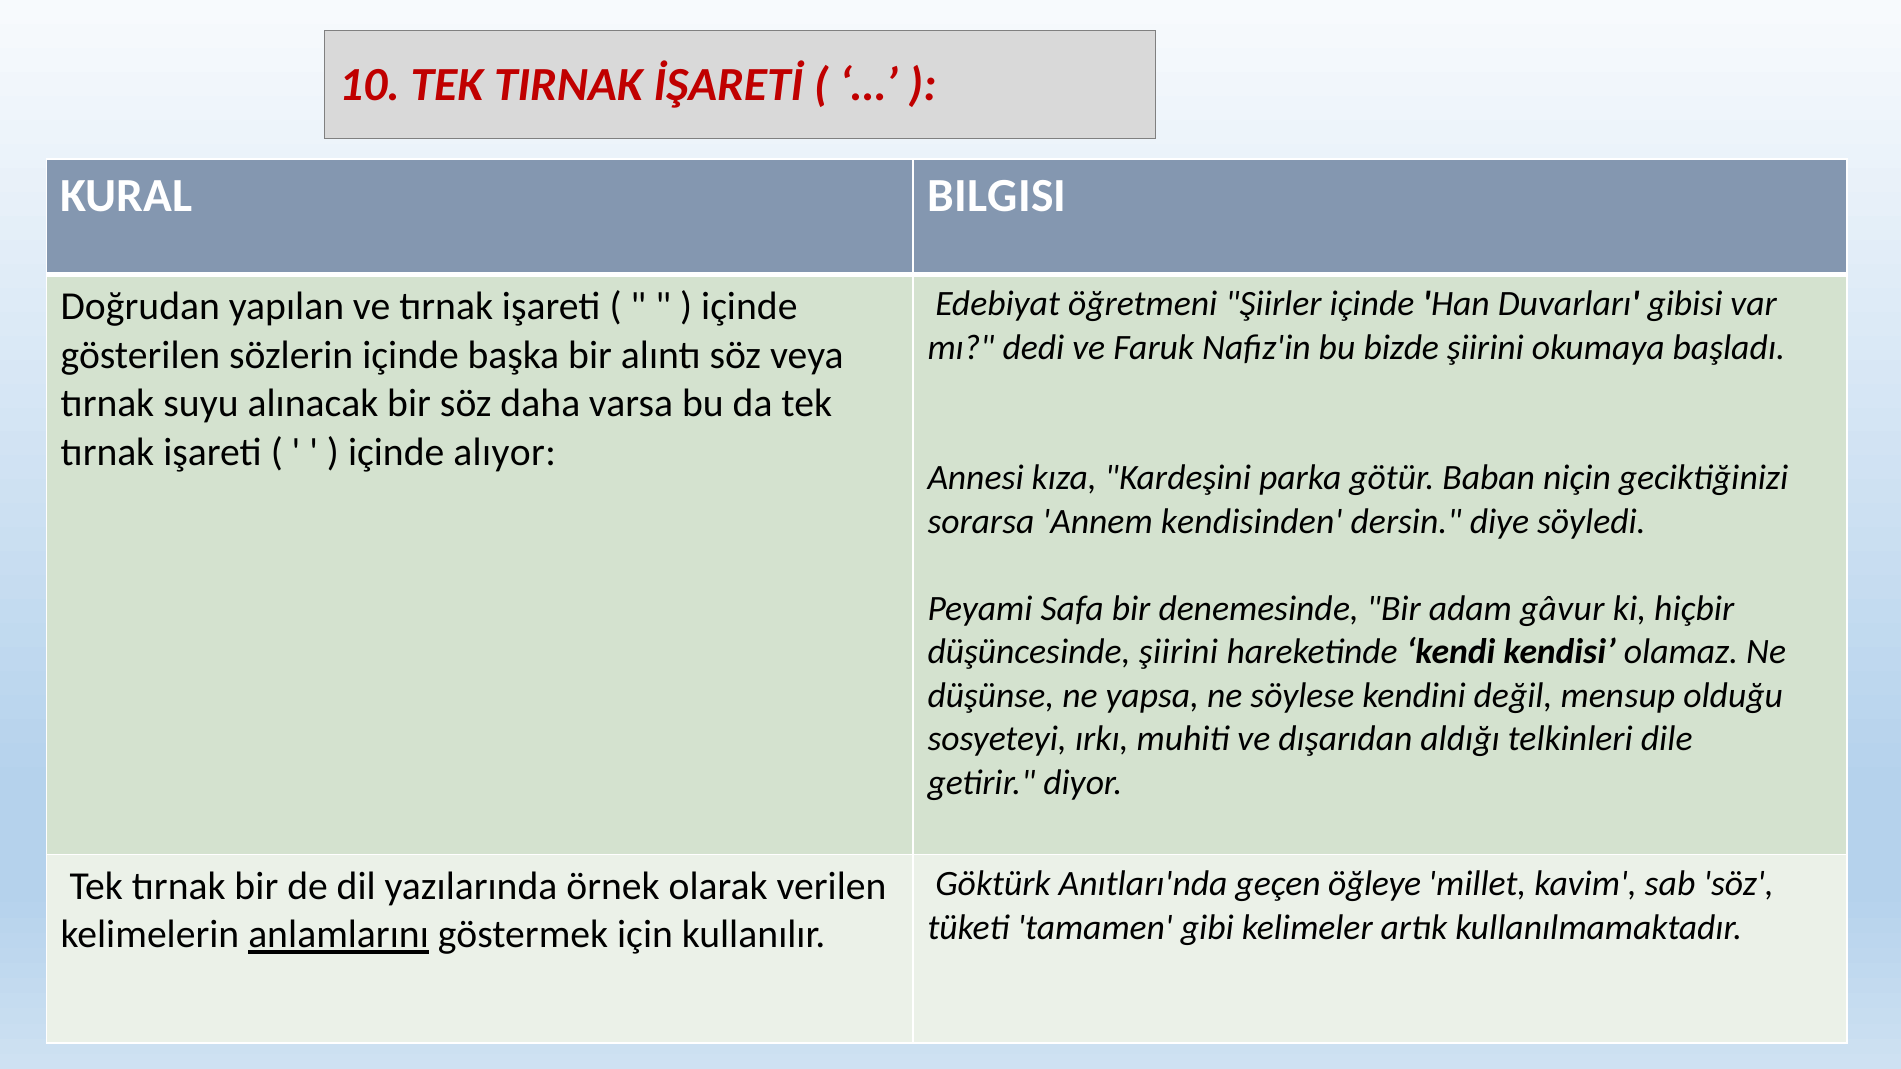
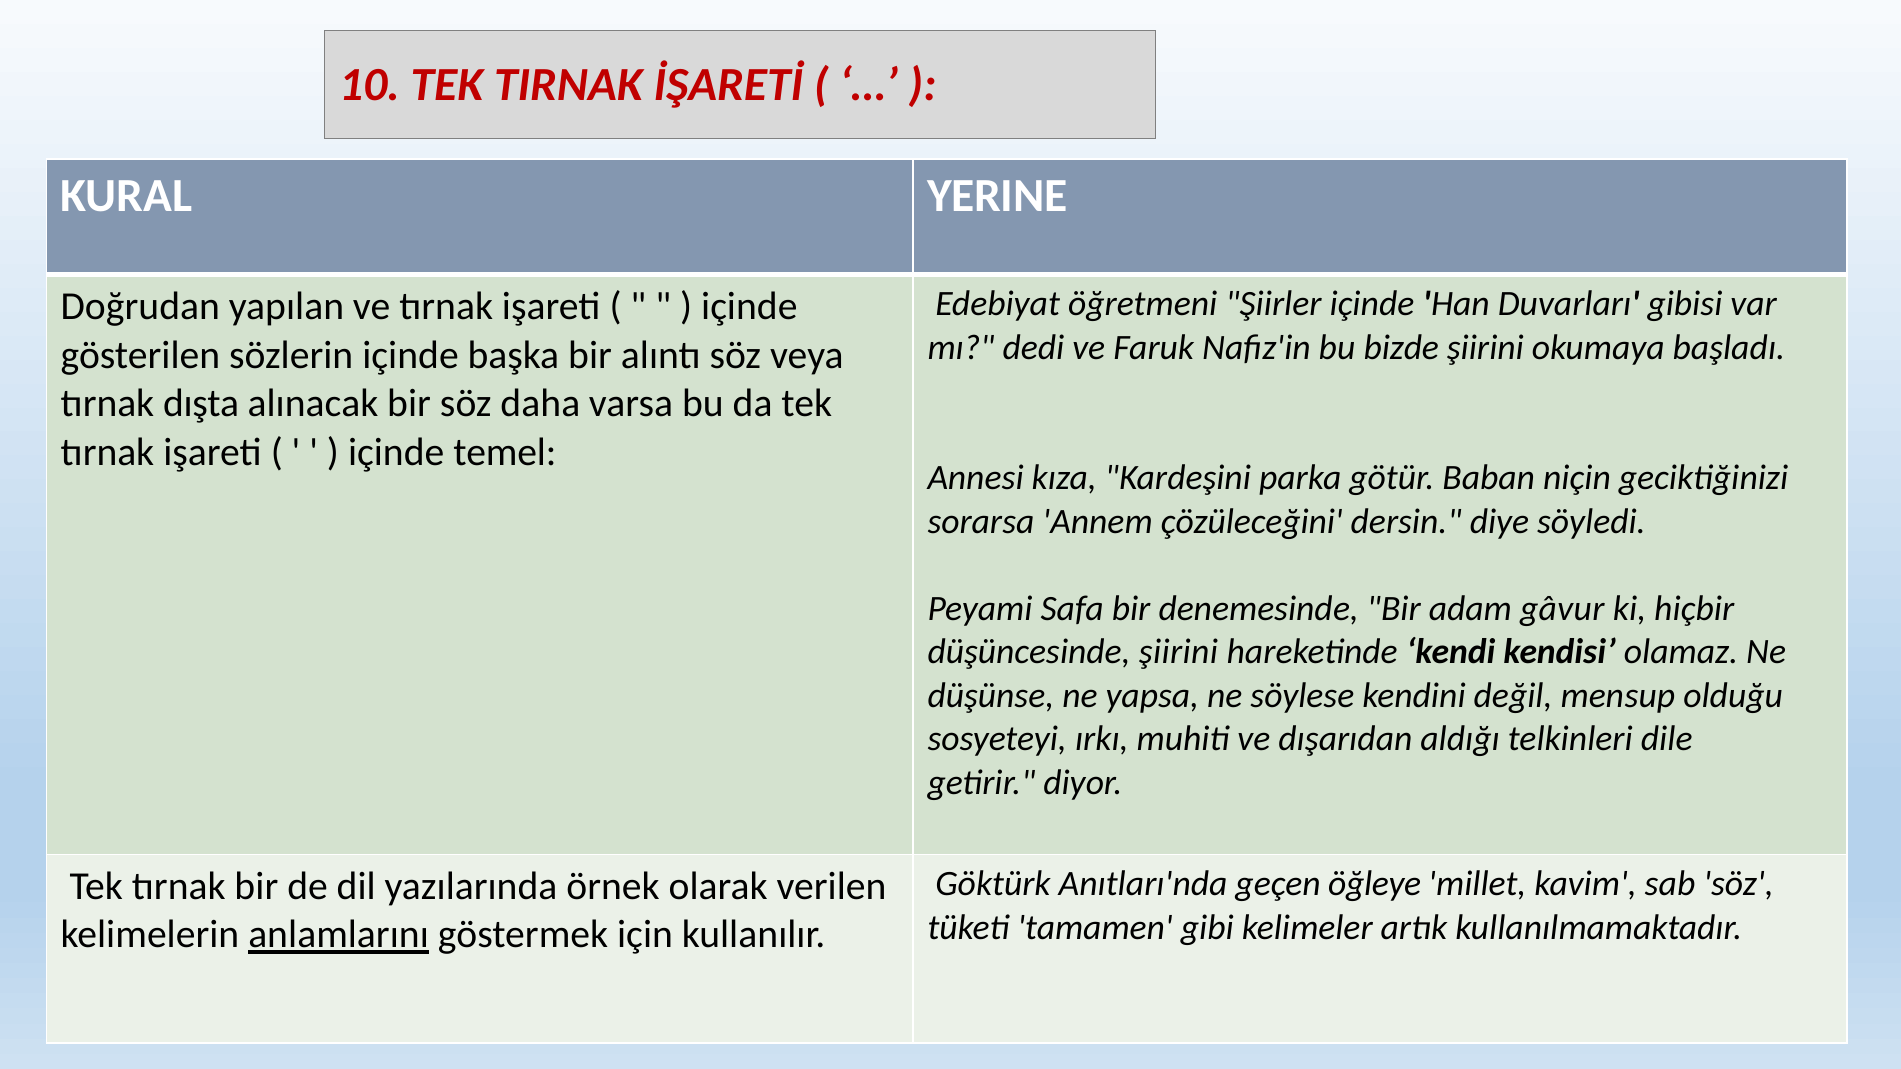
BILGISI: BILGISI -> YERINE
suyu: suyu -> dışta
alıyor: alıyor -> temel
kendisinden: kendisinden -> çözüleceğini
